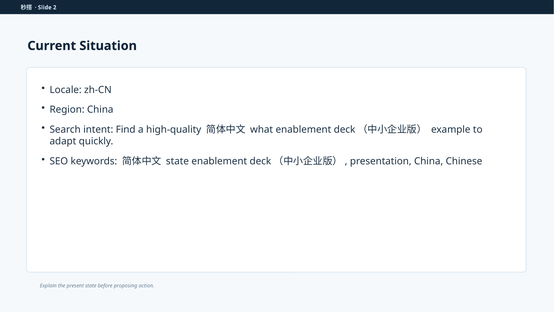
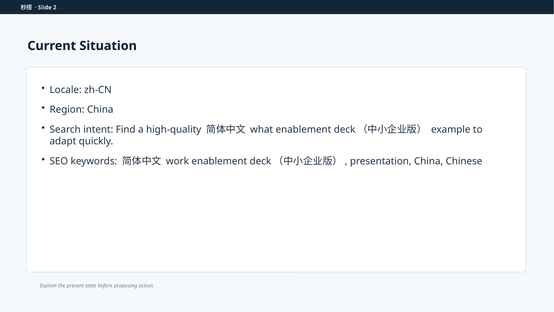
state at (177, 161): state -> work
